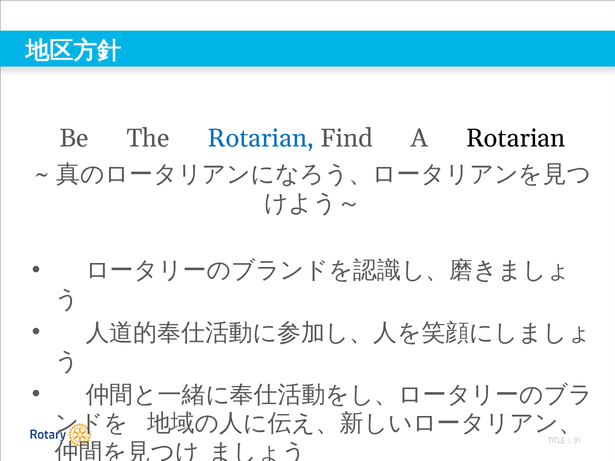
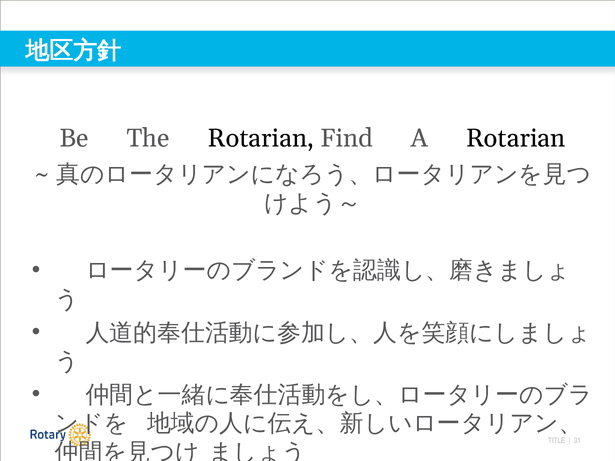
Rotarian at (261, 138) colour: blue -> black
